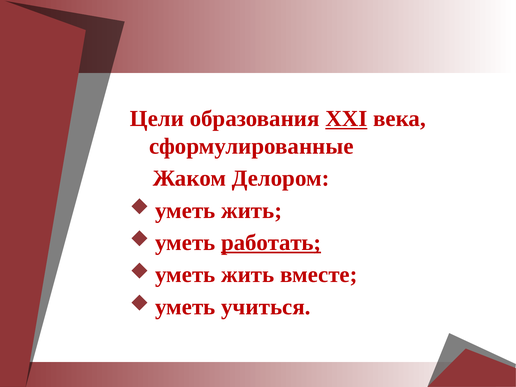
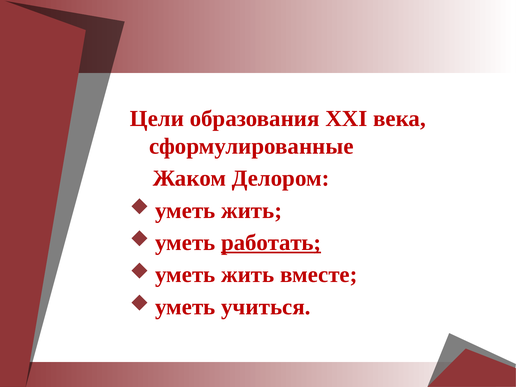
XXI underline: present -> none
